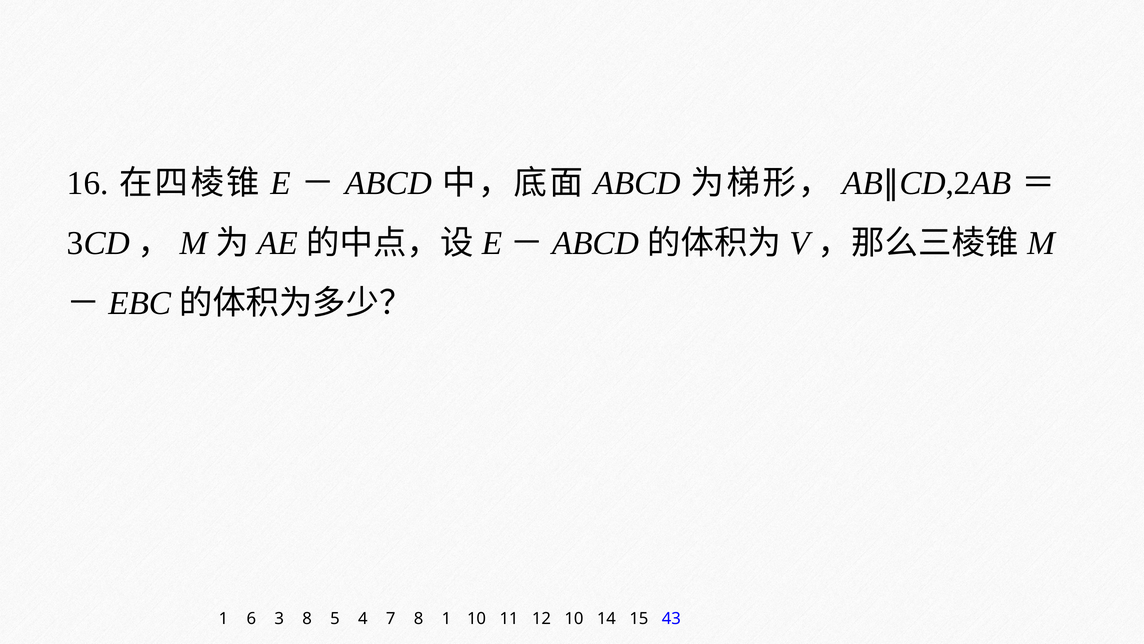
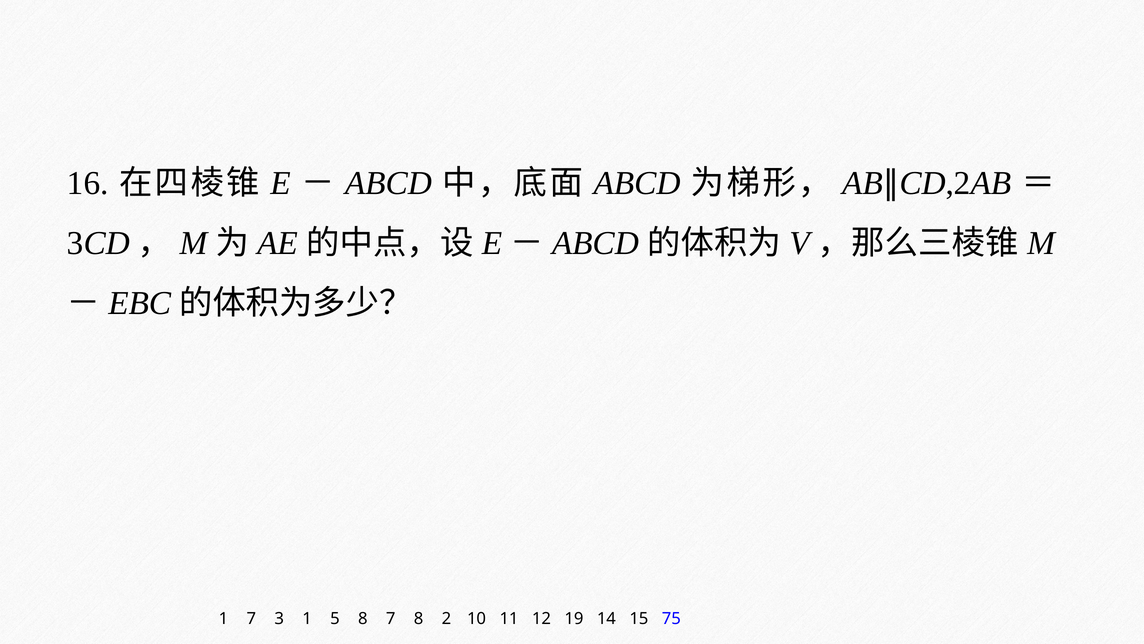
1 6: 6 -> 7
3 8: 8 -> 1
5 4: 4 -> 8
8 1: 1 -> 2
12 10: 10 -> 19
43: 43 -> 75
